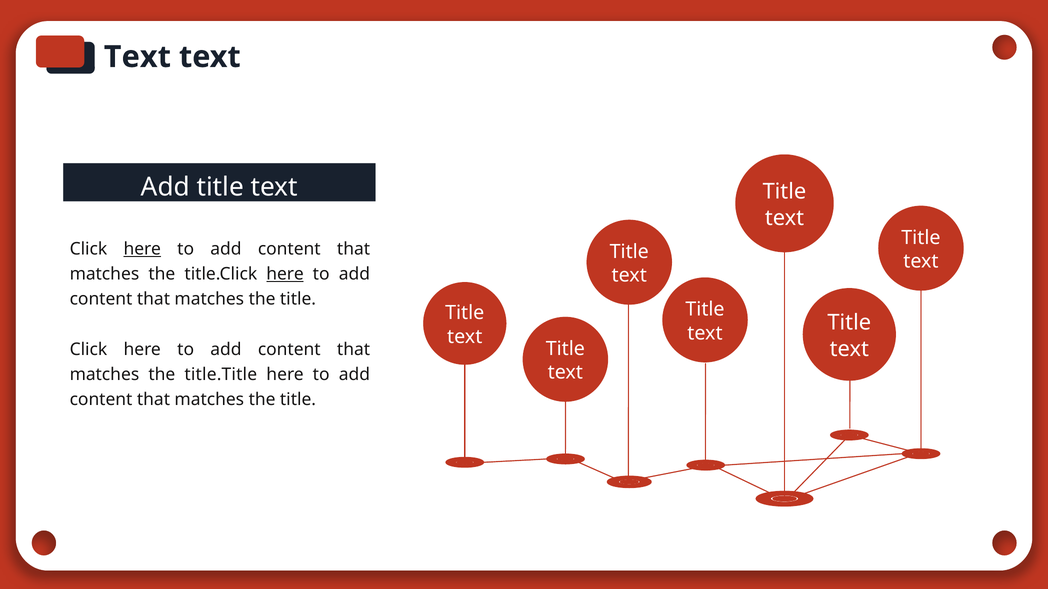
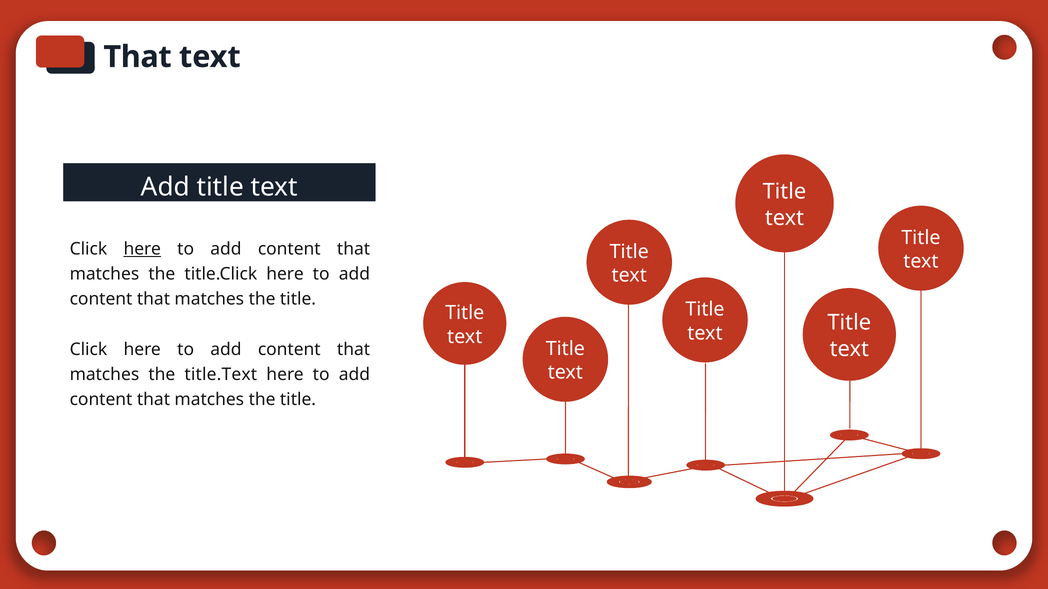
Text at (137, 57): Text -> That
here at (285, 274) underline: present -> none
title.Title: title.Title -> title.Text
